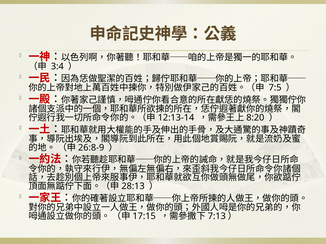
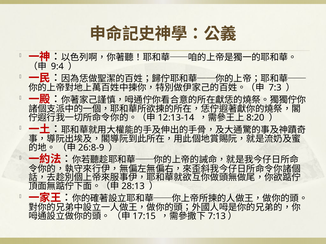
3:4: 3:4 -> 9:4
7:5: 7:5 -> 7:3
